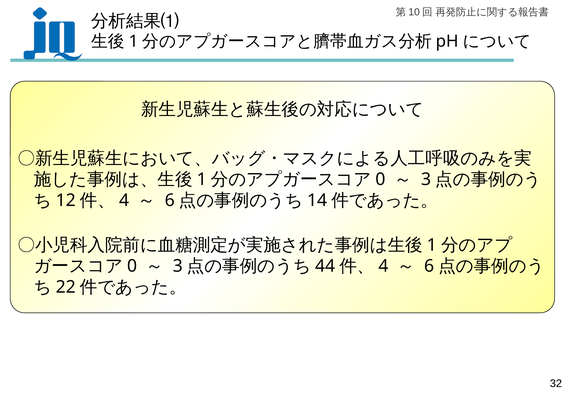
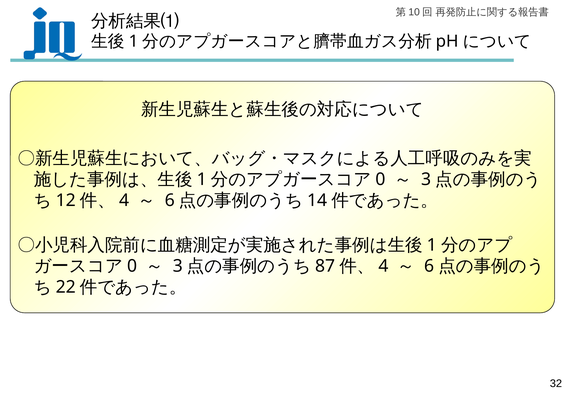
44: 44 -> 87
